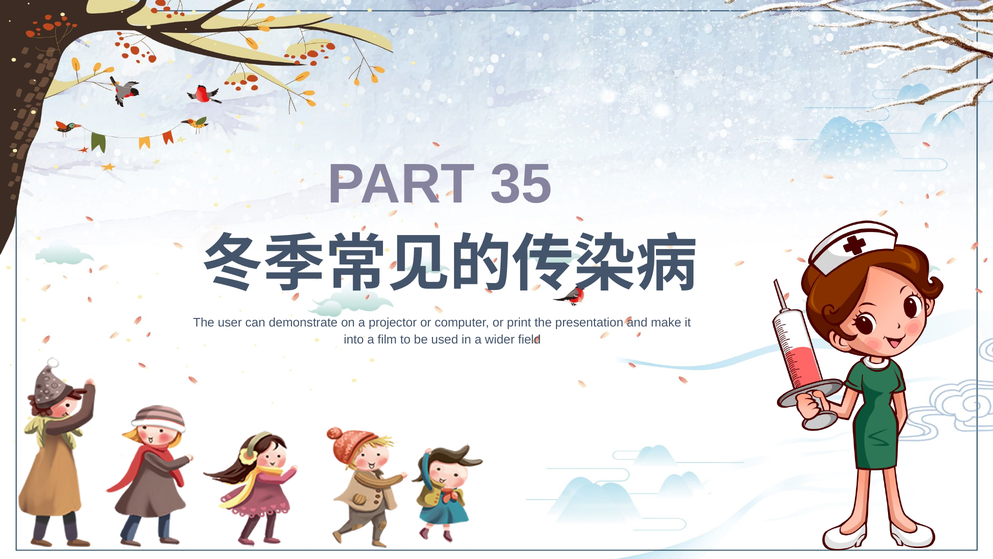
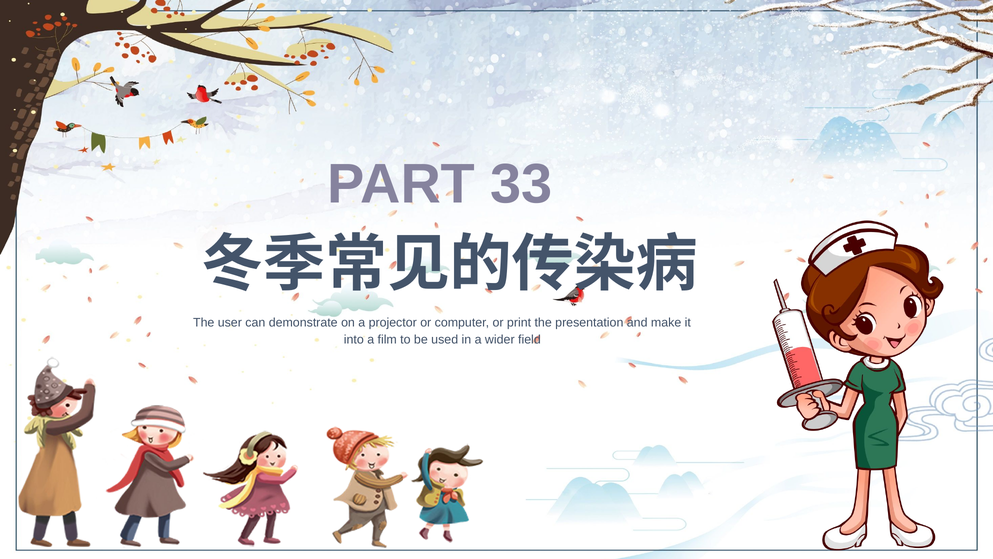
35: 35 -> 33
